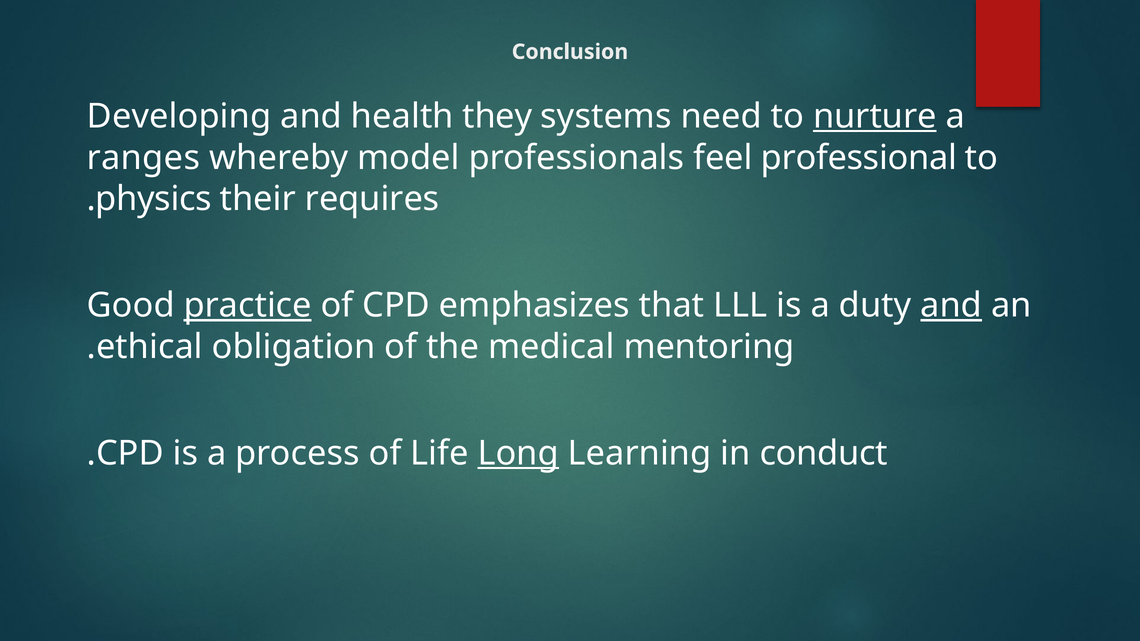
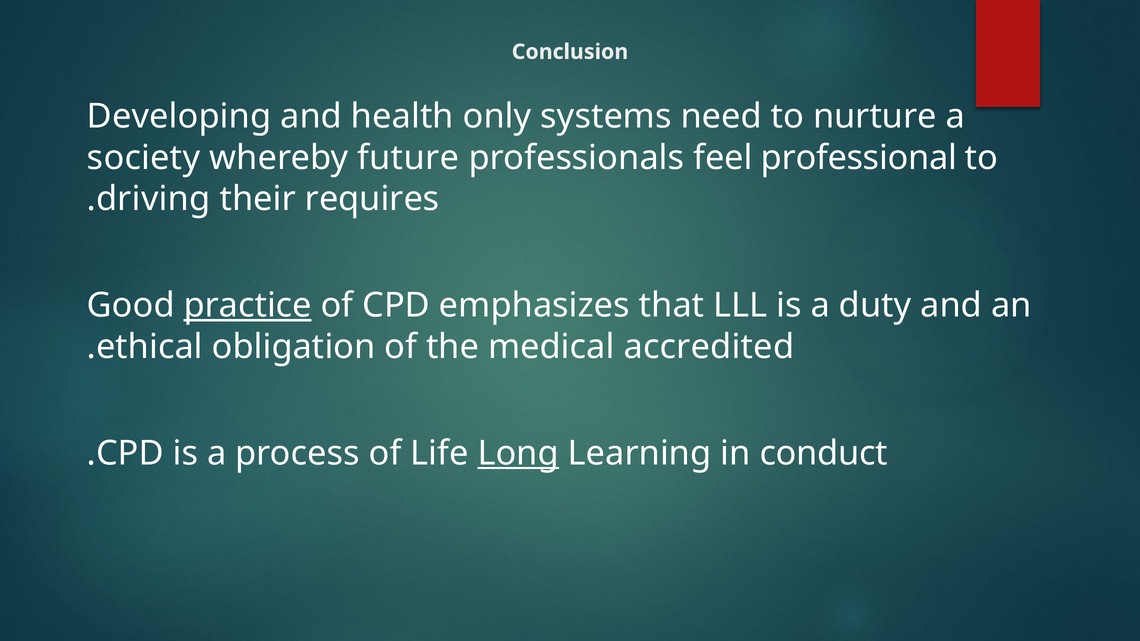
they: they -> only
nurture underline: present -> none
ranges: ranges -> society
model: model -> future
physics: physics -> driving
and at (951, 306) underline: present -> none
mentoring: mentoring -> accredited
